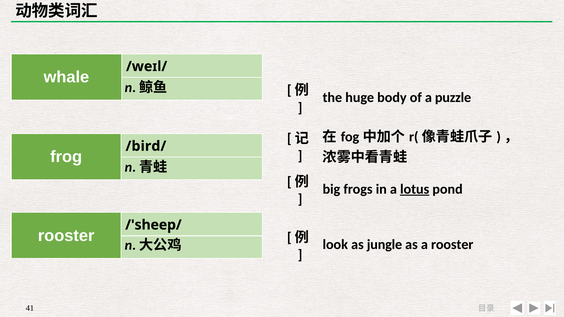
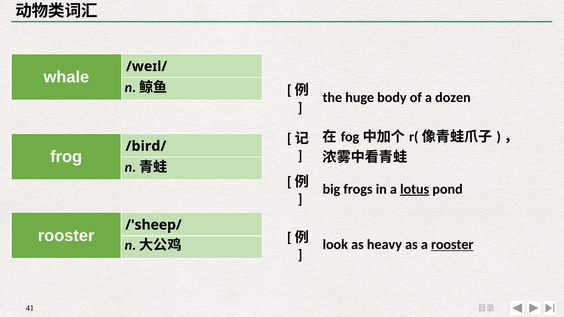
puzzle: puzzle -> dozen
jungle: jungle -> heavy
rooster at (452, 245) underline: none -> present
